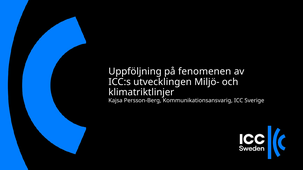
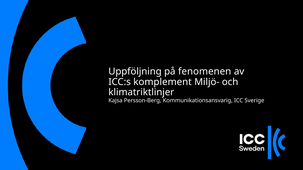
utvecklingen: utvecklingen -> komplement
